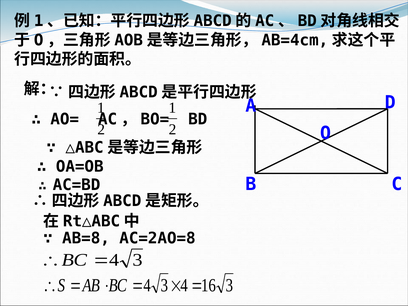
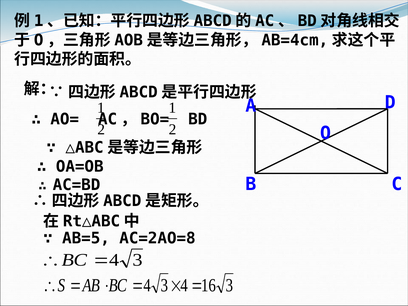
AB=8: AB=8 -> AB=5
